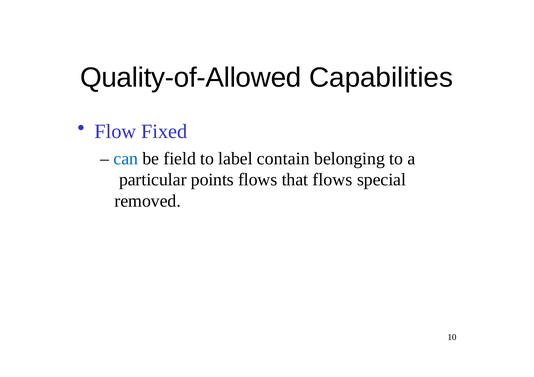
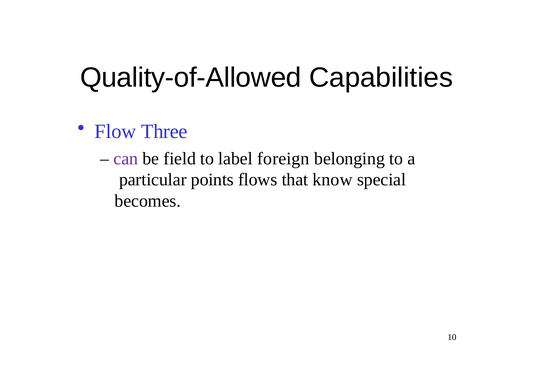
Fixed: Fixed -> Three
can colour: blue -> purple
contain: contain -> foreign
that flows: flows -> know
removed: removed -> becomes
